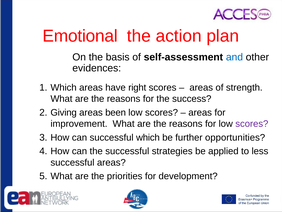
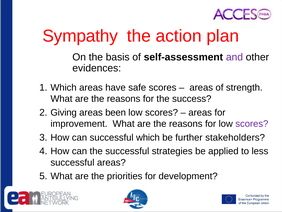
Emotional: Emotional -> Sympathy
and colour: blue -> purple
right: right -> safe
opportunities: opportunities -> stakeholders
